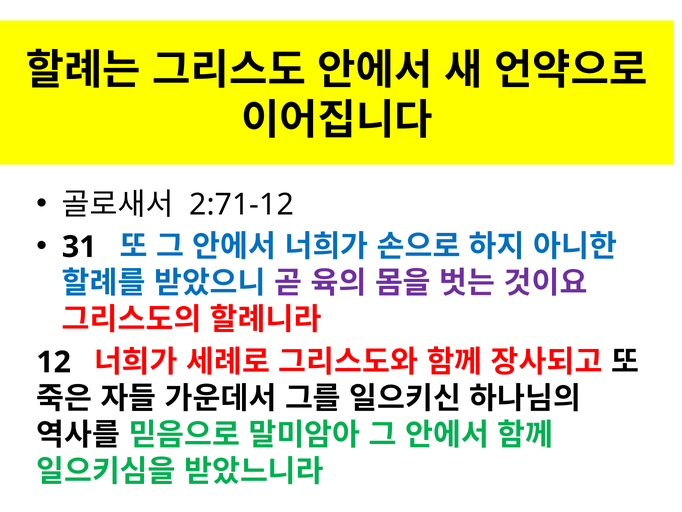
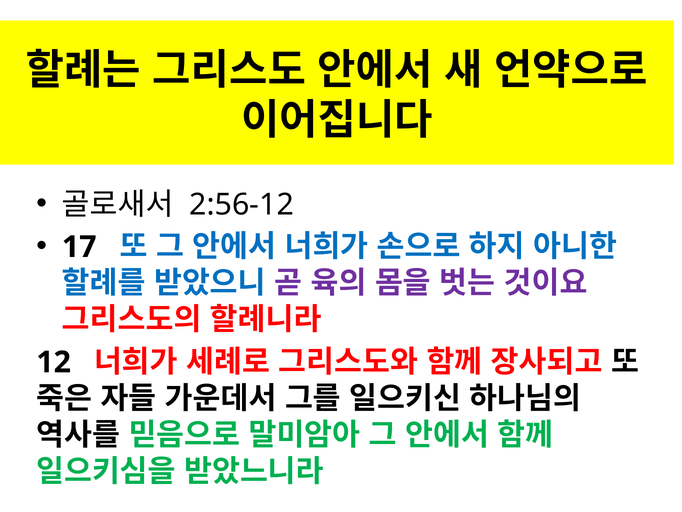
2:71-12: 2:71-12 -> 2:56-12
31: 31 -> 17
